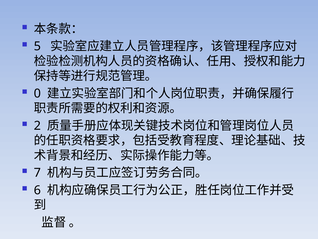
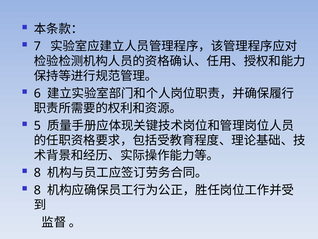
5: 5 -> 7
0: 0 -> 6
2: 2 -> 5
7 at (37, 172): 7 -> 8
6 at (37, 190): 6 -> 8
